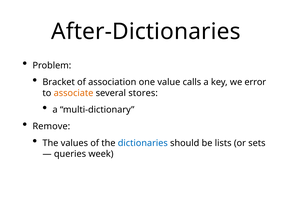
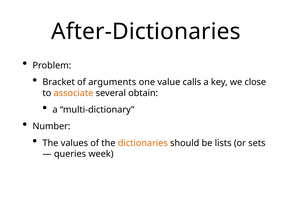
association: association -> arguments
error: error -> close
stores: stores -> obtain
Remove: Remove -> Number
dictionaries colour: blue -> orange
